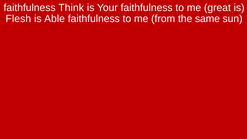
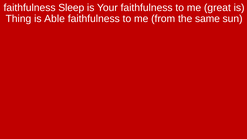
Think: Think -> Sleep
Flesh: Flesh -> Thing
